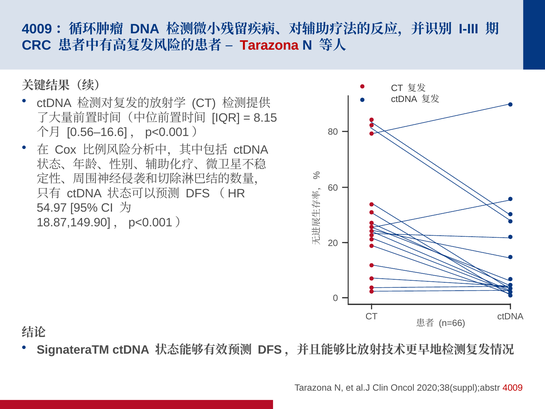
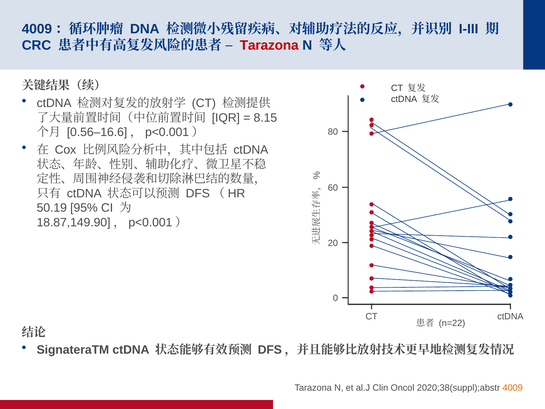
54.97: 54.97 -> 50.19
n=66: n=66 -> n=22
4009 colour: red -> orange
